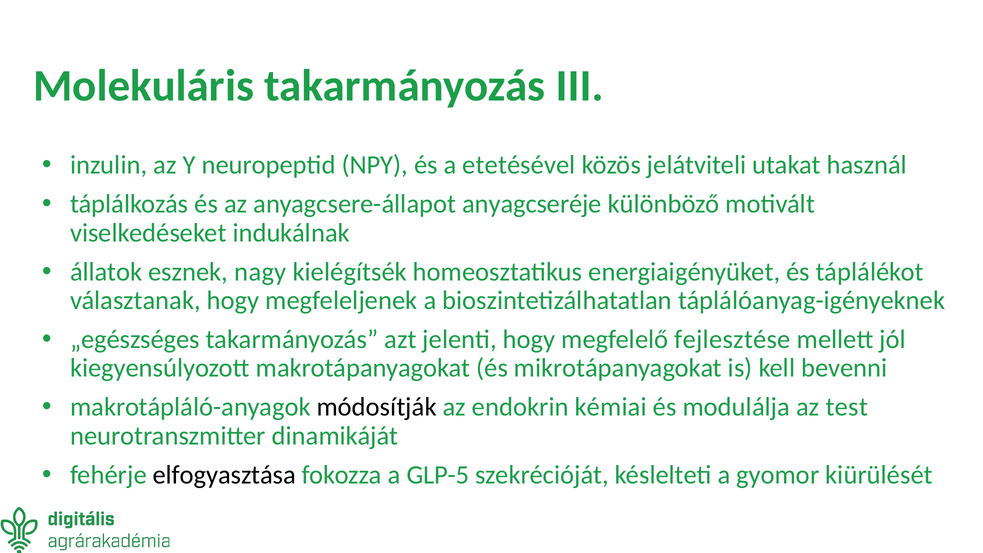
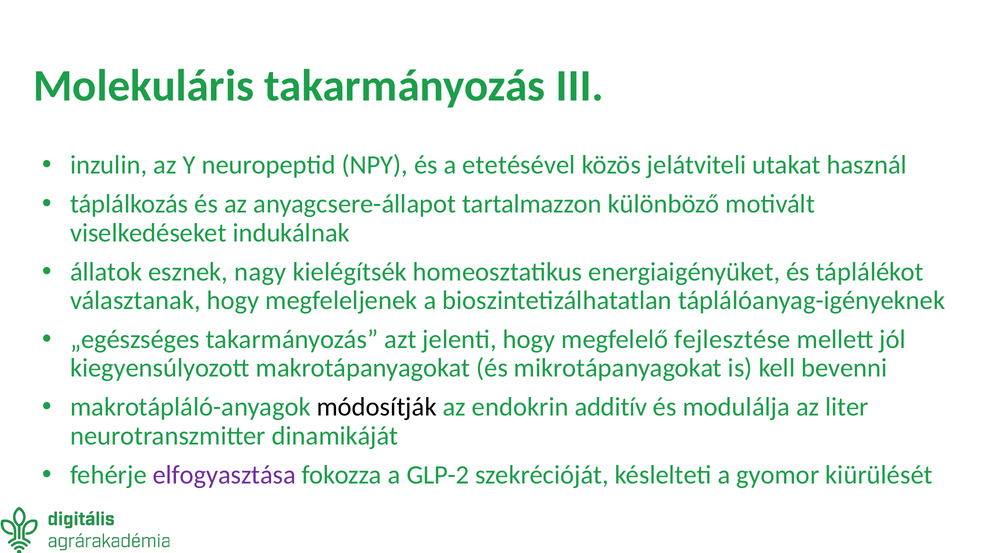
anyagcseréje: anyagcseréje -> tartalmazzon
kémiai: kémiai -> additív
test: test -> liter
elfogyasztása colour: black -> purple
GLP-5: GLP-5 -> GLP-2
